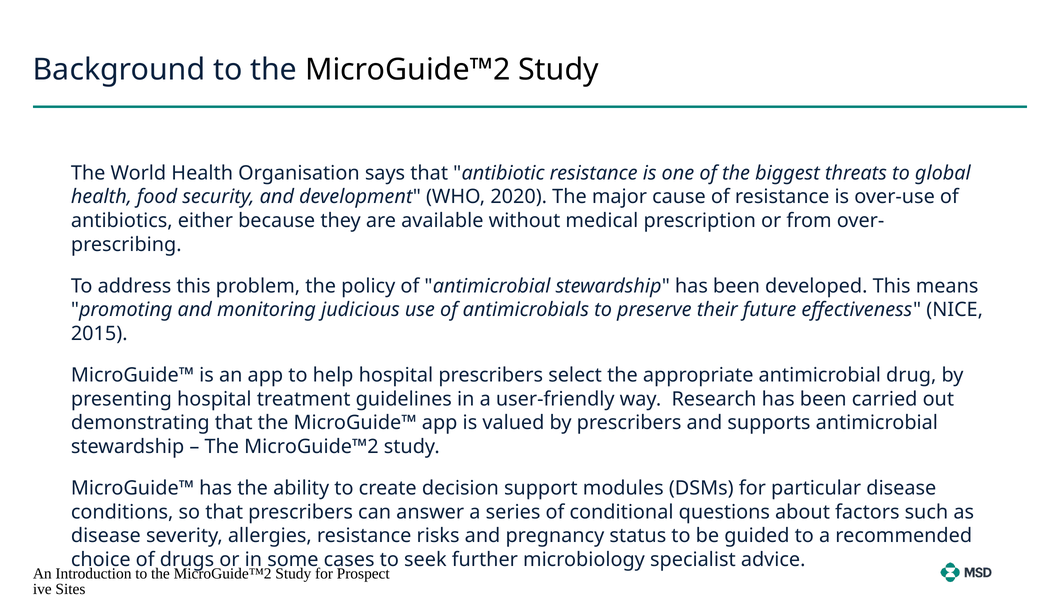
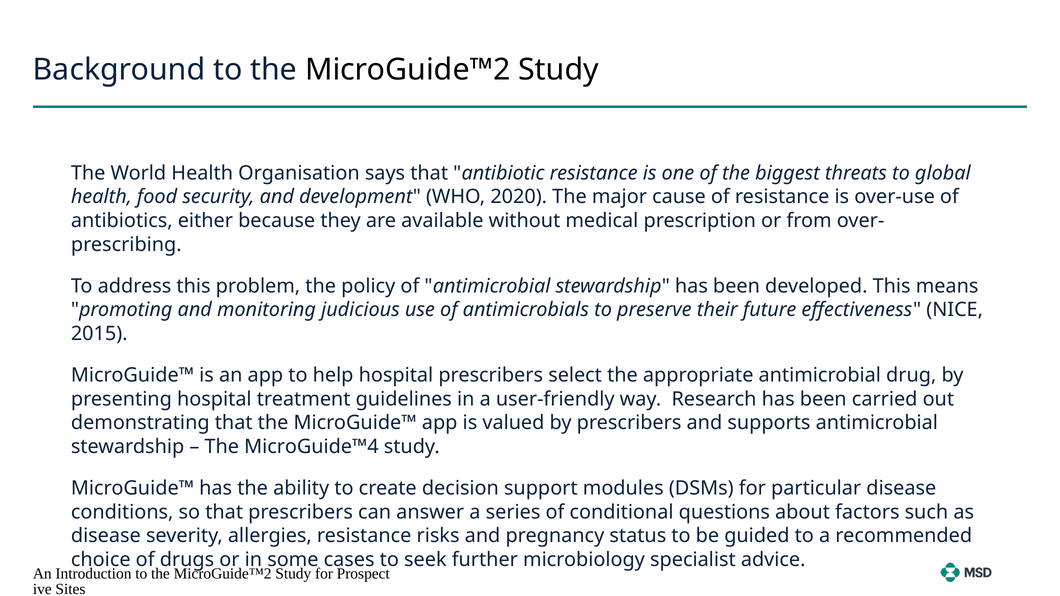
MicroGuide™2 at (311, 447): MicroGuide™2 -> MicroGuide™4
